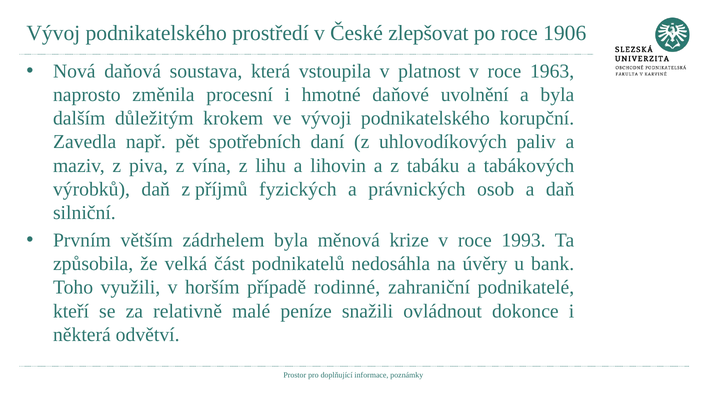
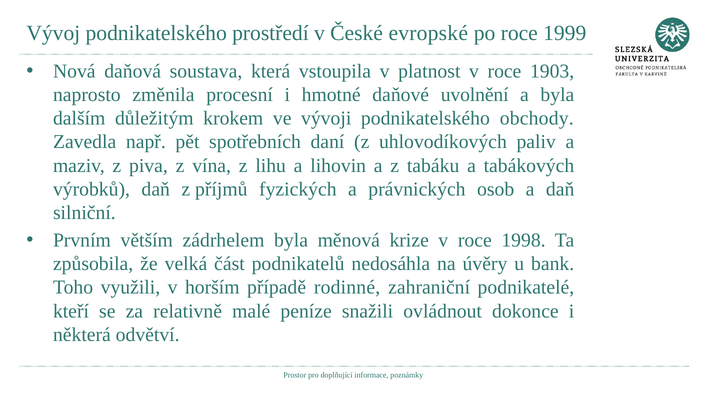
zlepšovat: zlepšovat -> evropské
1906: 1906 -> 1999
1963: 1963 -> 1903
korupční: korupční -> obchody
1993: 1993 -> 1998
